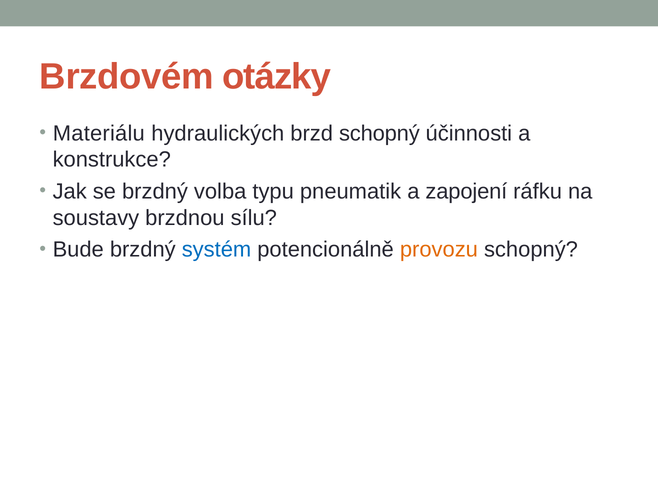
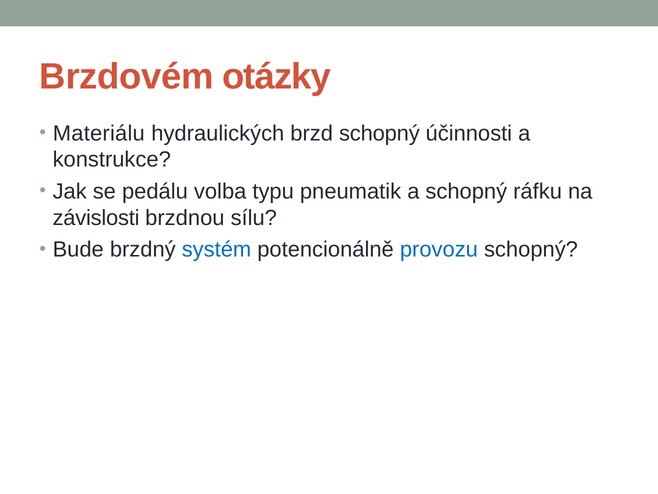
se brzdný: brzdný -> pedálu
a zapojení: zapojení -> schopný
soustavy: soustavy -> závislosti
provozu colour: orange -> blue
